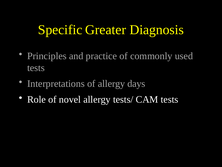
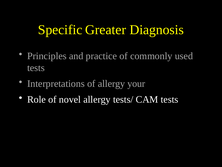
days: days -> your
